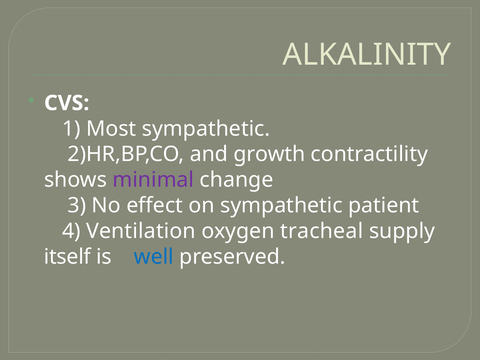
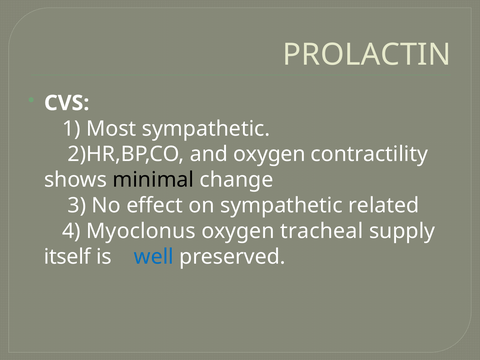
ALKALINITY: ALKALINITY -> PROLACTIN
and growth: growth -> oxygen
minimal colour: purple -> black
patient: patient -> related
Ventilation: Ventilation -> Myoclonus
